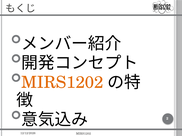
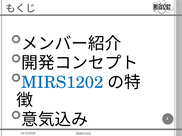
MIRS1202 at (62, 83) colour: orange -> blue
